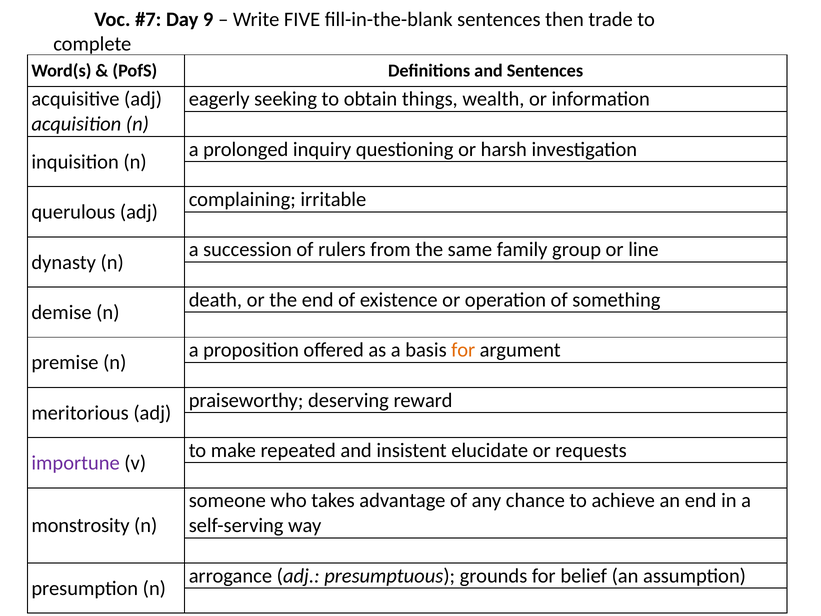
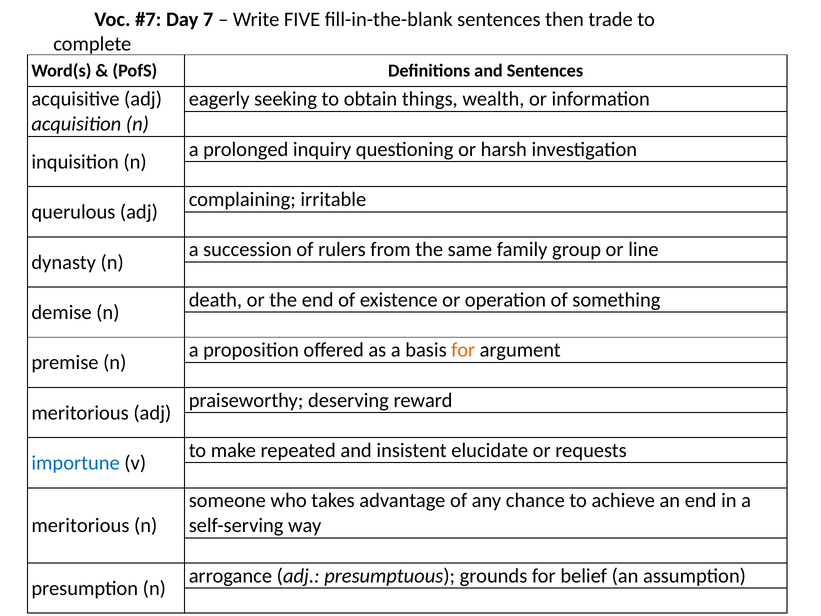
9: 9 -> 7
importune colour: purple -> blue
monstrosity at (81, 525): monstrosity -> meritorious
